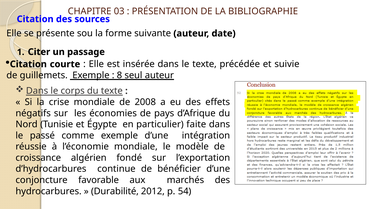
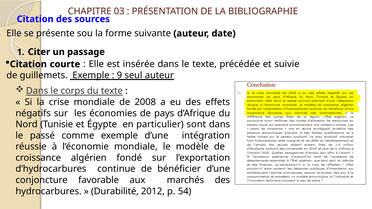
8: 8 -> 9
faite: faite -> sont
